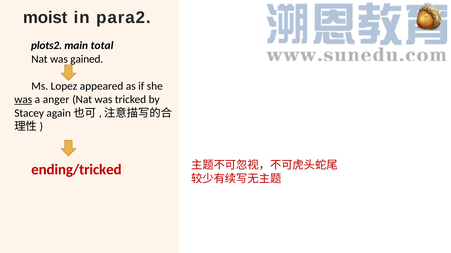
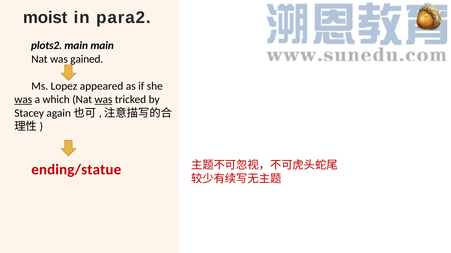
main total: total -> main
anger: anger -> which
was at (103, 100) underline: none -> present
ending/tricked: ending/tricked -> ending/statue
